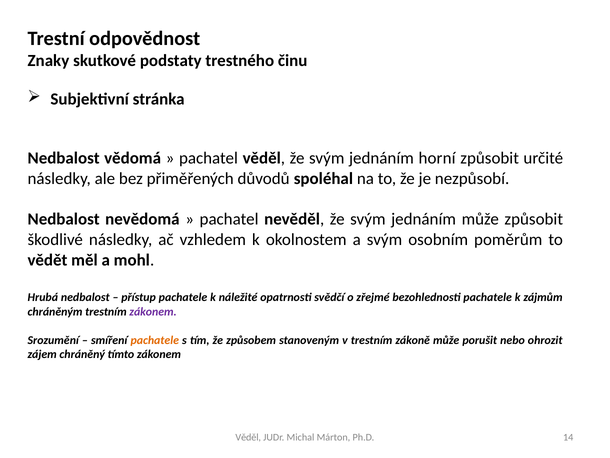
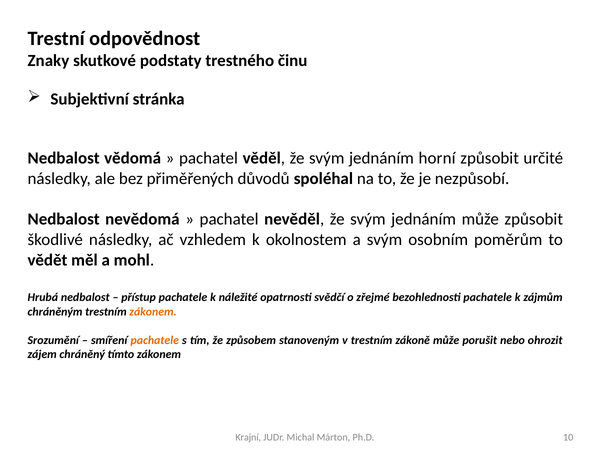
zákonem at (153, 311) colour: purple -> orange
Věděl at (248, 437): Věděl -> Krajní
14: 14 -> 10
